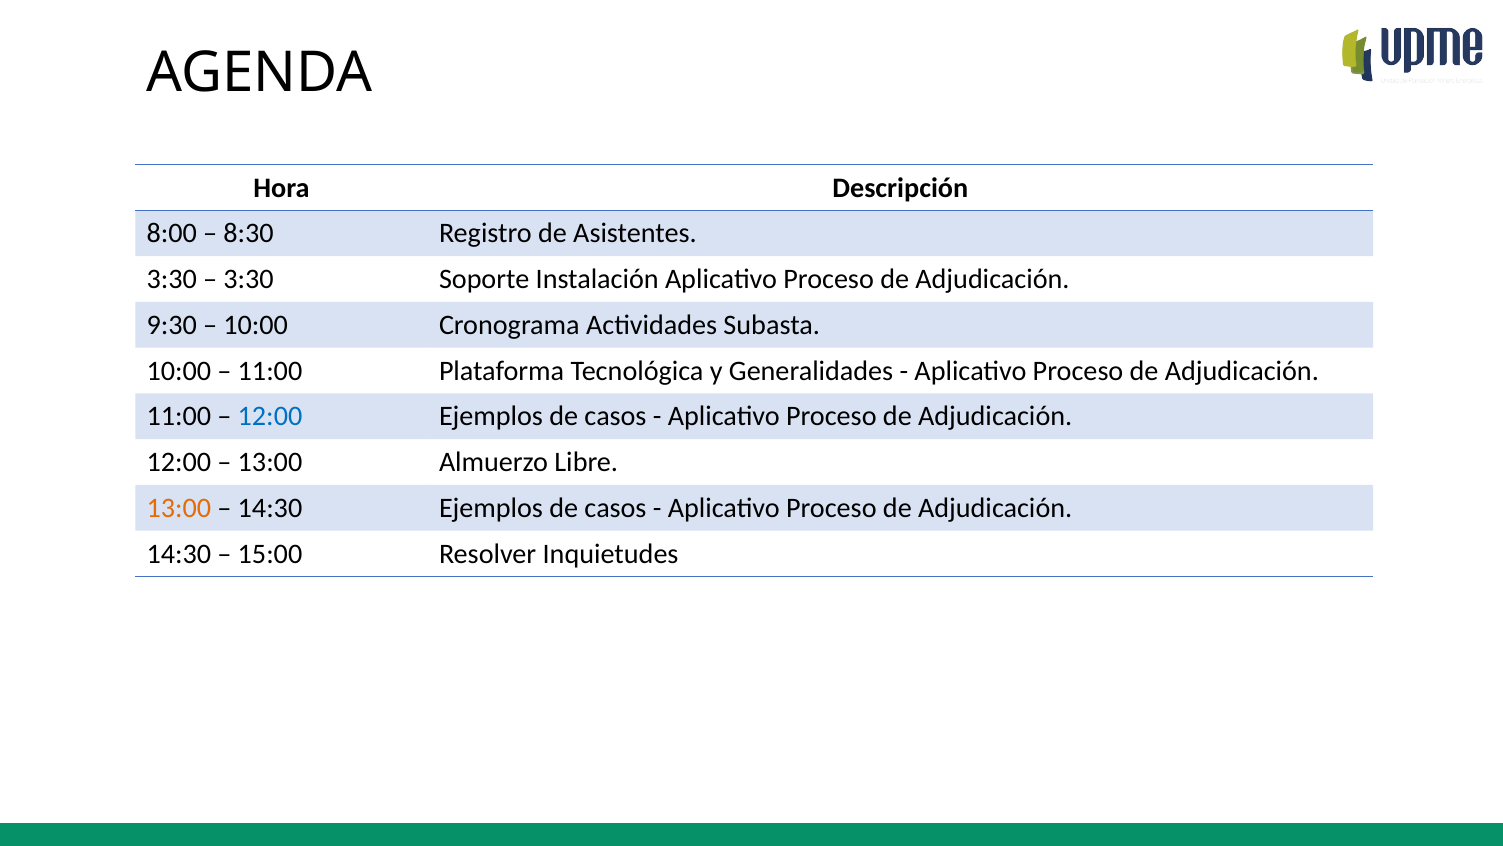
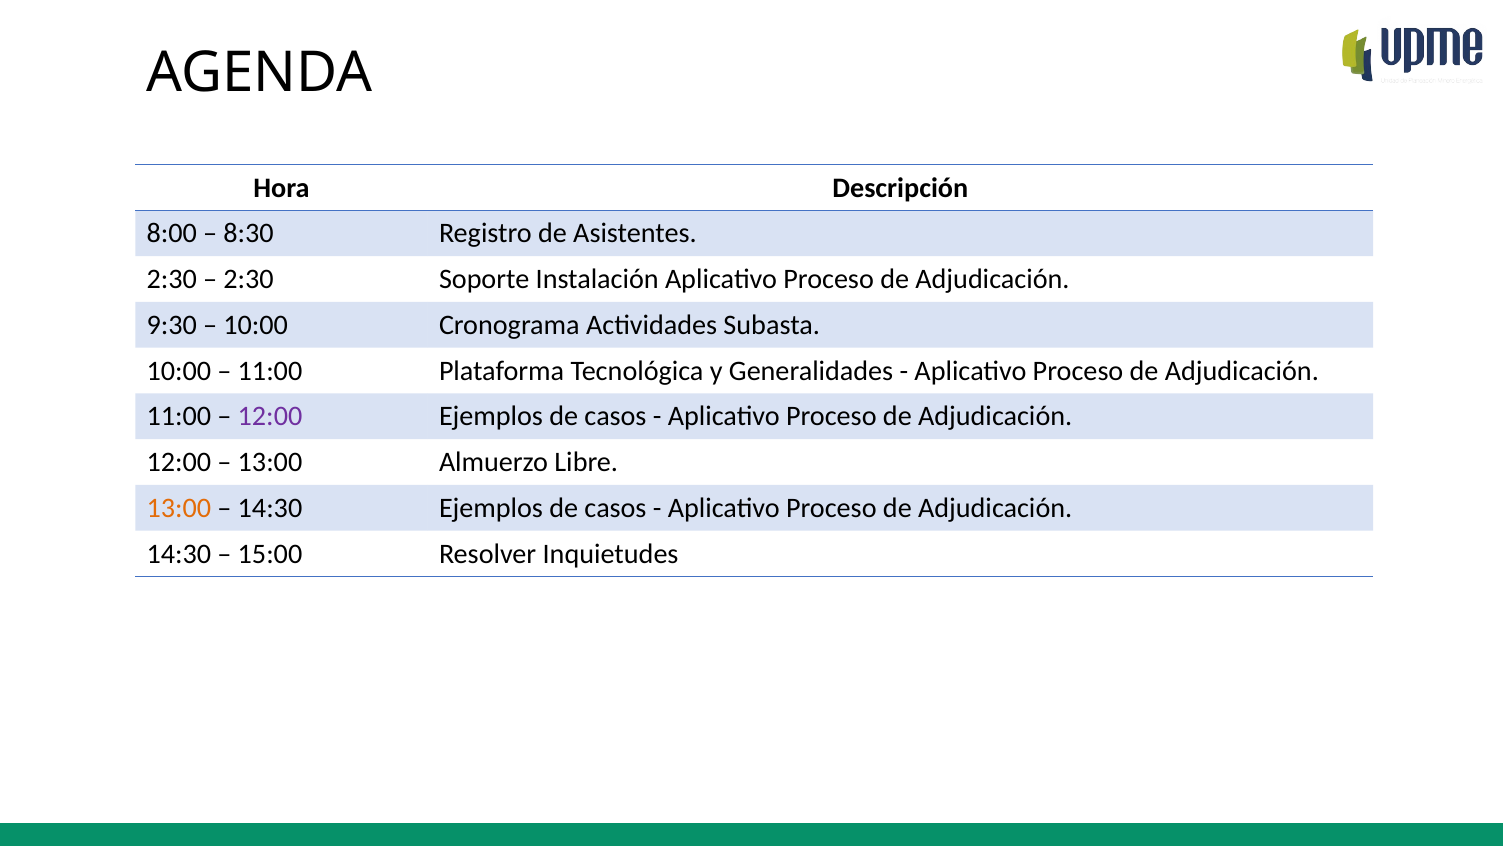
3:30 at (172, 279): 3:30 -> 2:30
3:30 at (249, 279): 3:30 -> 2:30
12:00 at (270, 416) colour: blue -> purple
